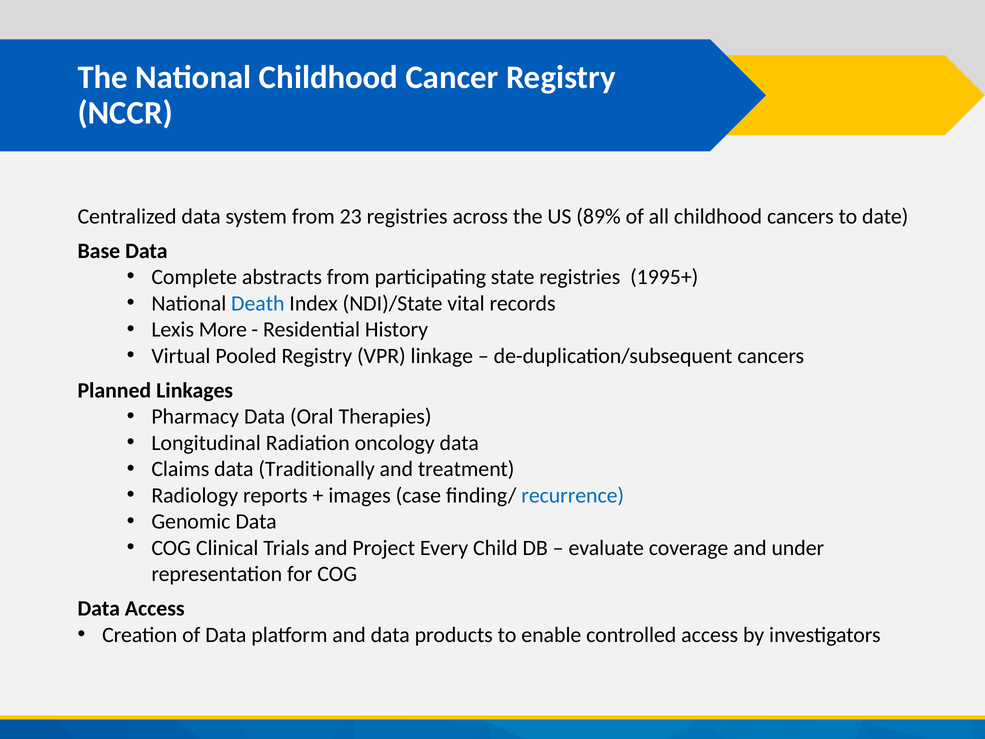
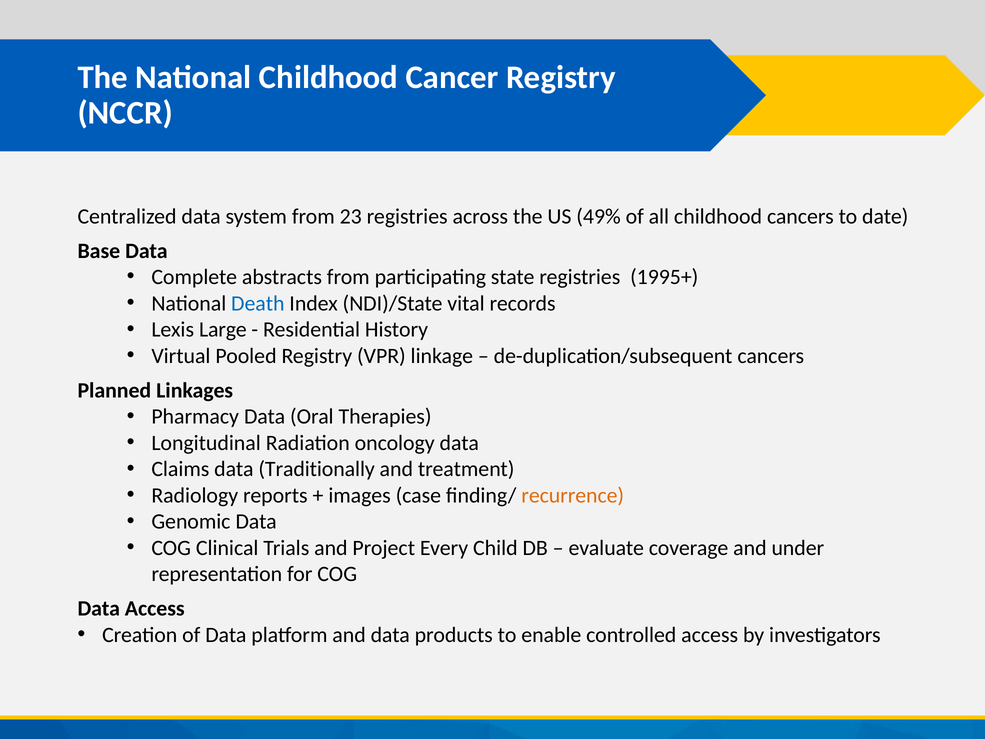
89%: 89% -> 49%
More: More -> Large
recurrence colour: blue -> orange
